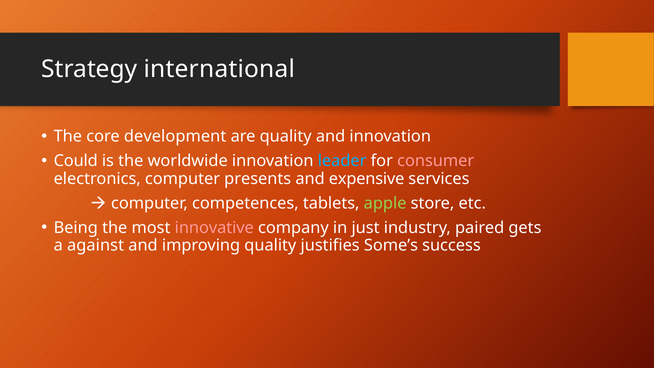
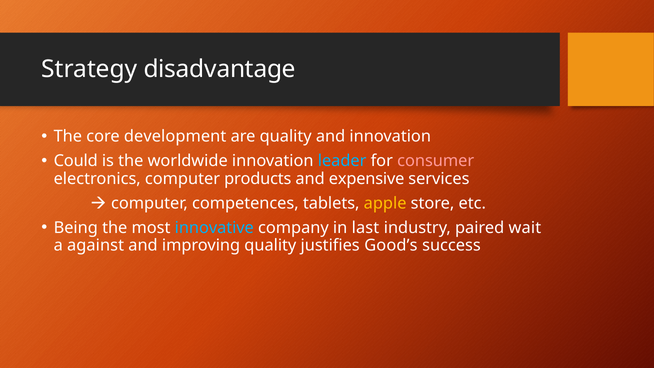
international: international -> disadvantage
presents: presents -> products
apple colour: light green -> yellow
innovative colour: pink -> light blue
just: just -> last
gets: gets -> wait
Some’s: Some’s -> Good’s
